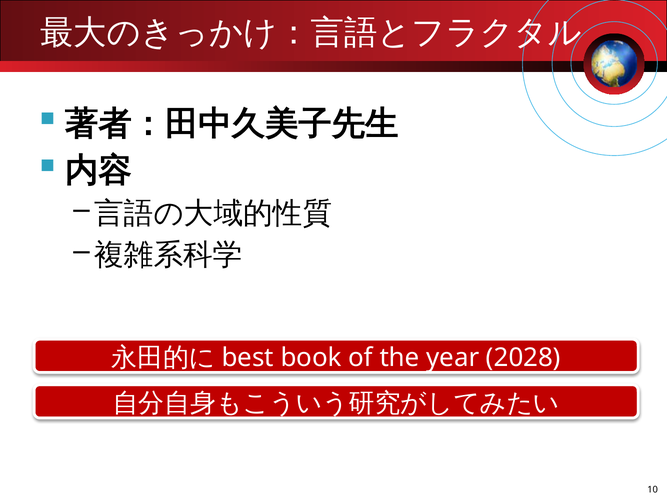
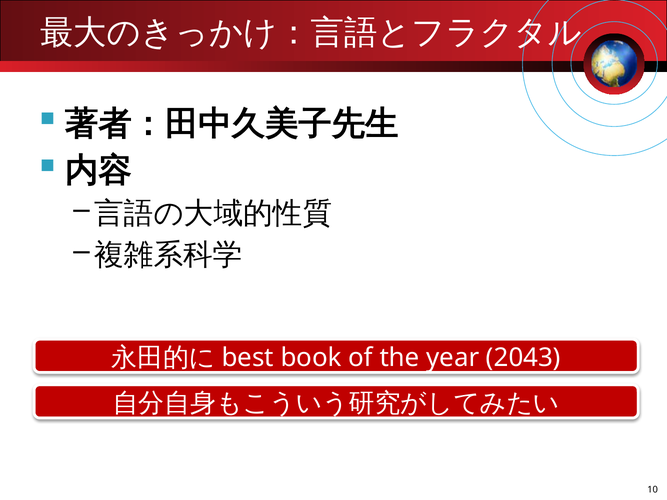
2028: 2028 -> 2043
